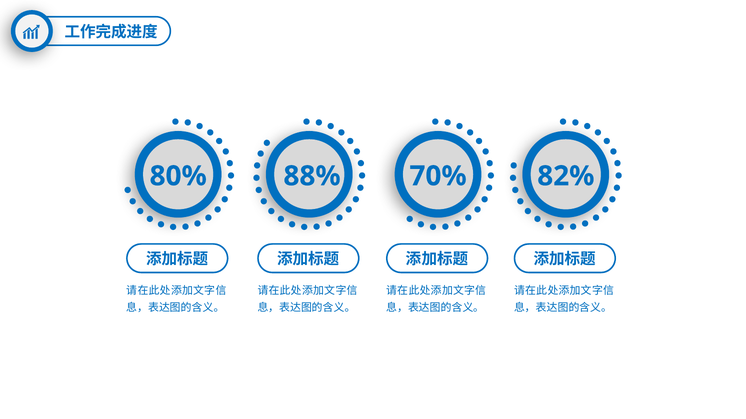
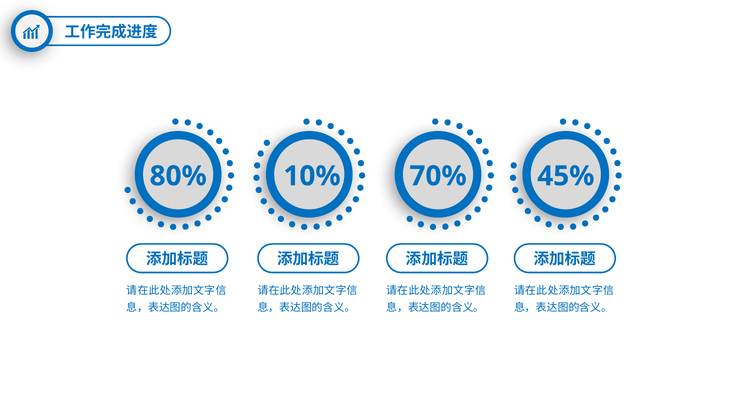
88%: 88% -> 10%
82%: 82% -> 45%
